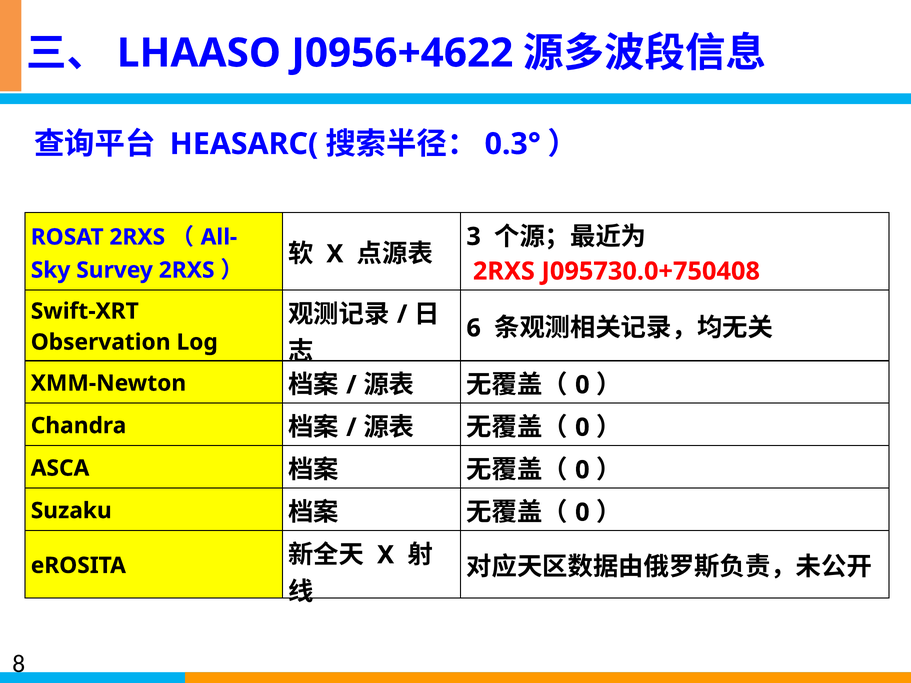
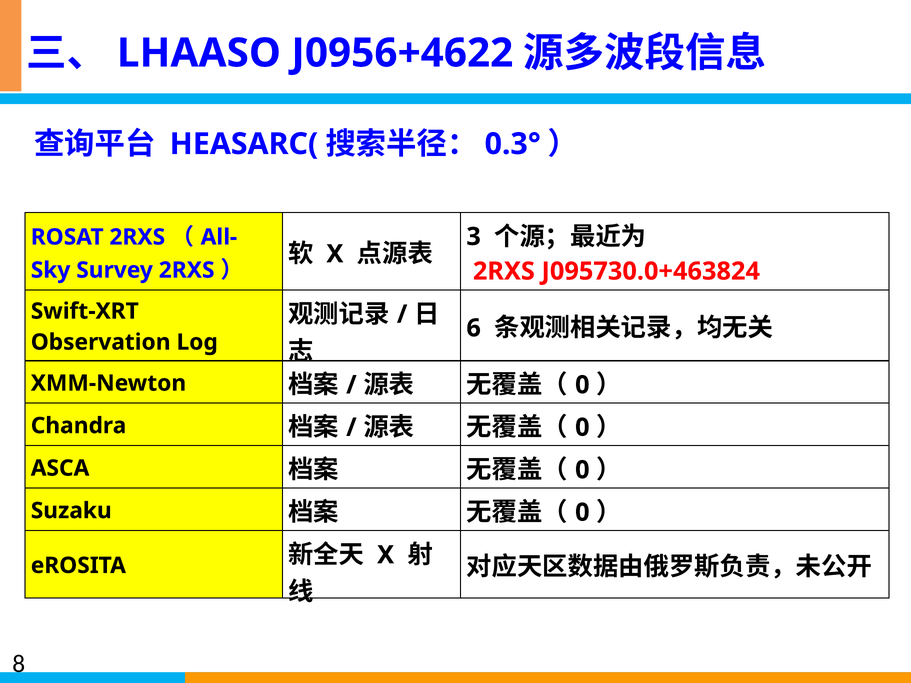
J095730.0+750408: J095730.0+750408 -> J095730.0+463824
